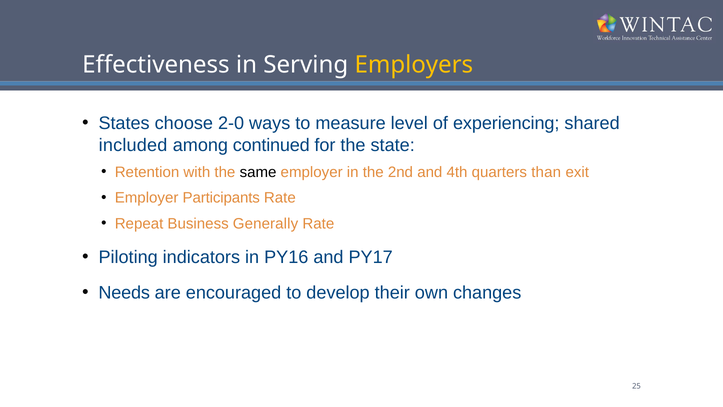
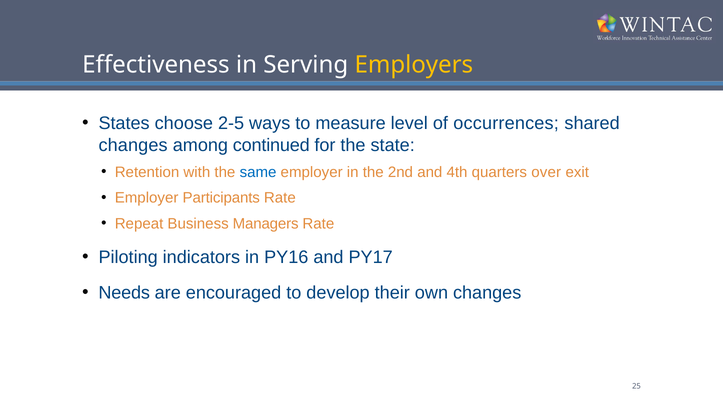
2-0: 2-0 -> 2-5
experiencing: experiencing -> occurrences
included at (133, 145): included -> changes
same colour: black -> blue
than: than -> over
Generally: Generally -> Managers
